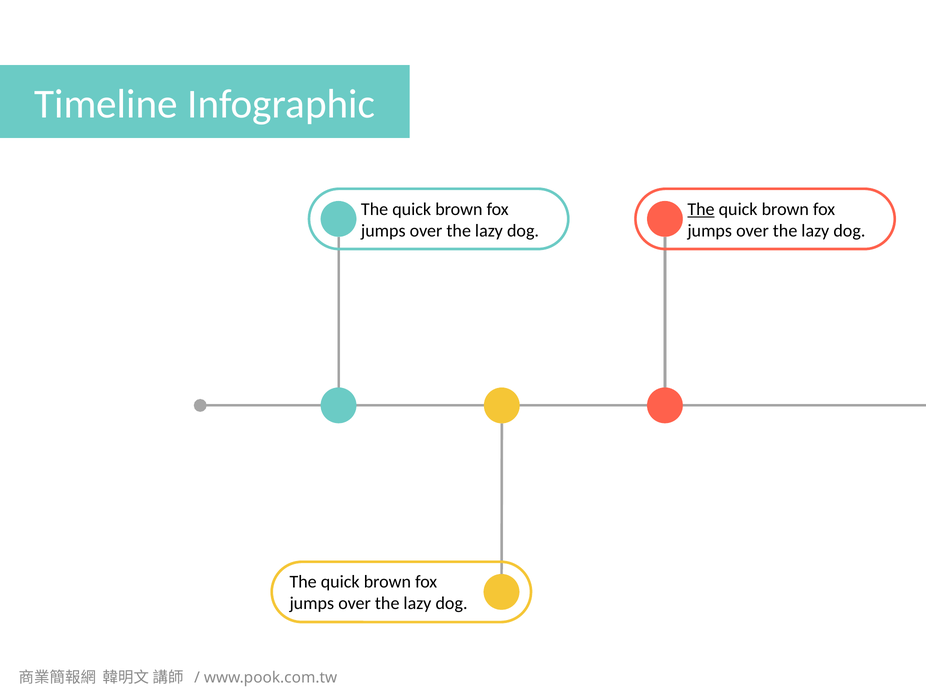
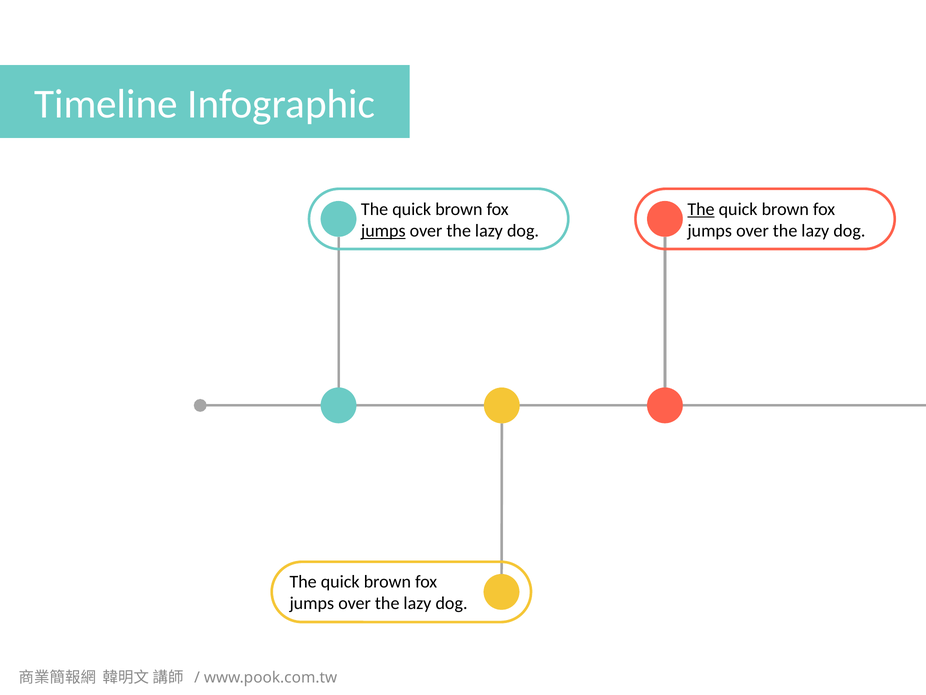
jumps at (383, 231) underline: none -> present
